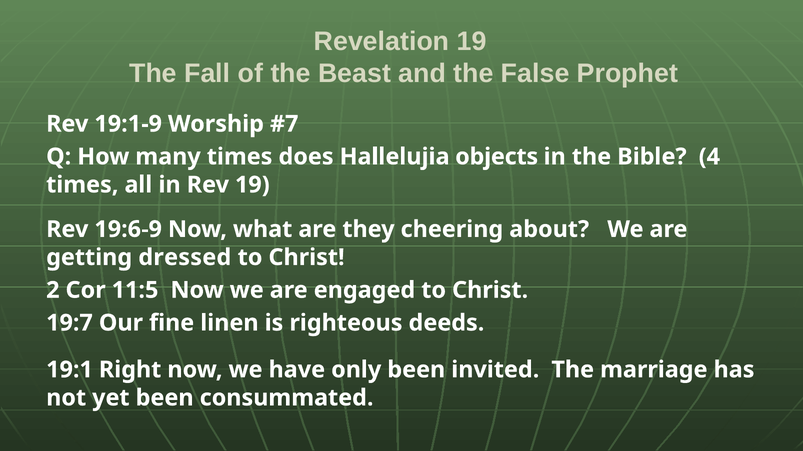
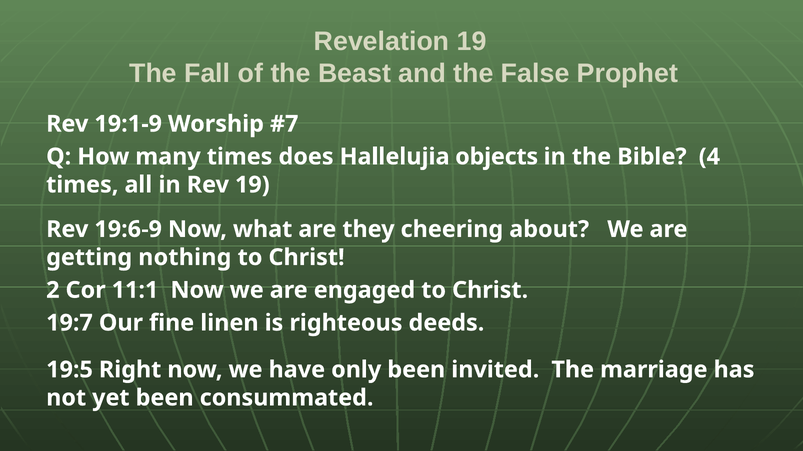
dressed: dressed -> nothing
11:5: 11:5 -> 11:1
19:1: 19:1 -> 19:5
